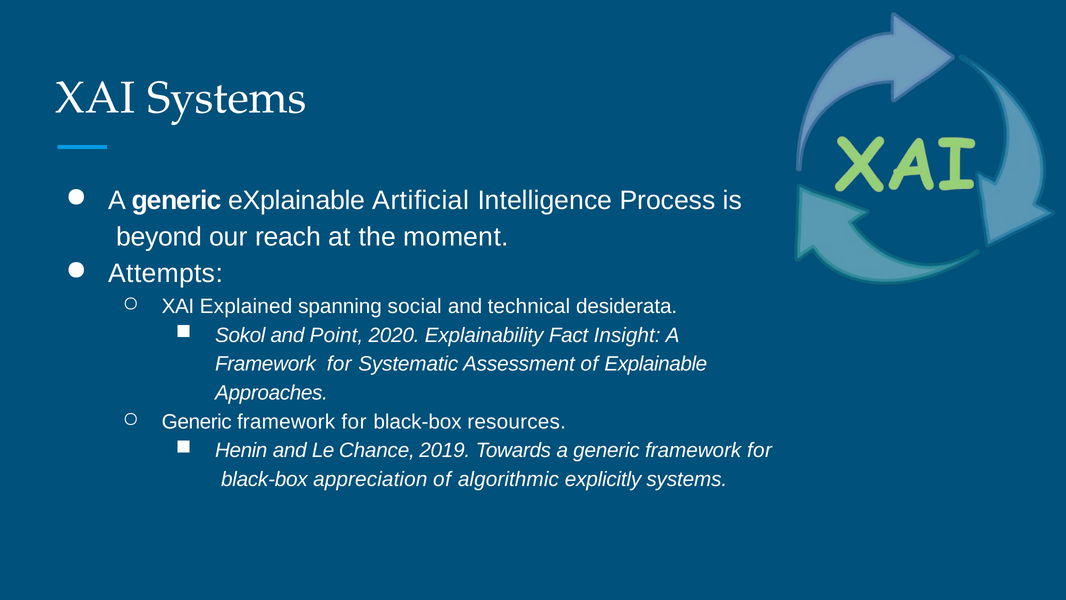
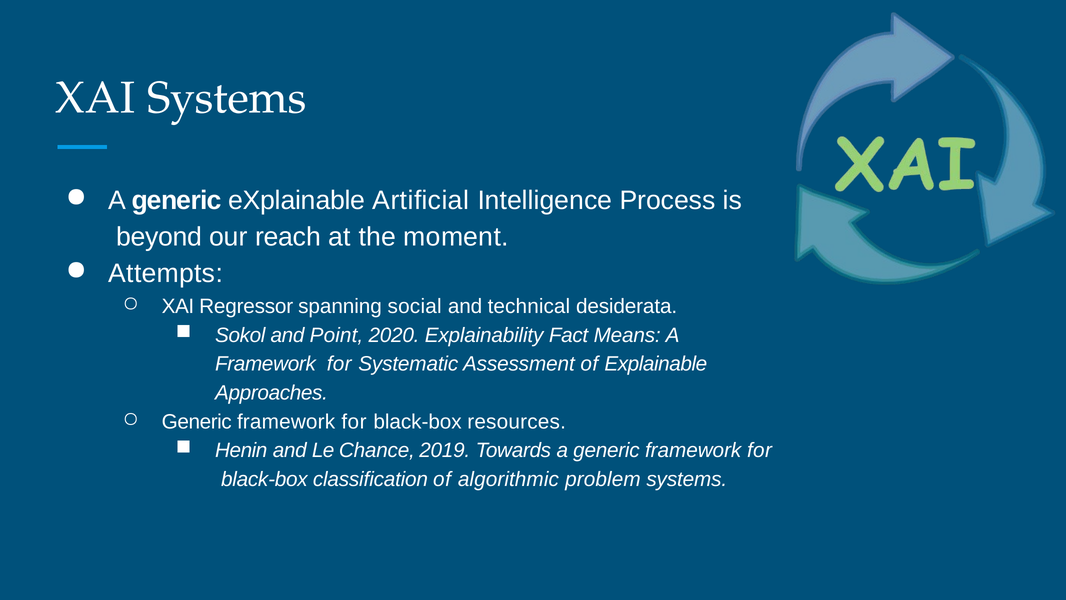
Explained: Explained -> Regressor
Insight: Insight -> Means
appreciation: appreciation -> classiﬁcation
explicitly: explicitly -> problem
